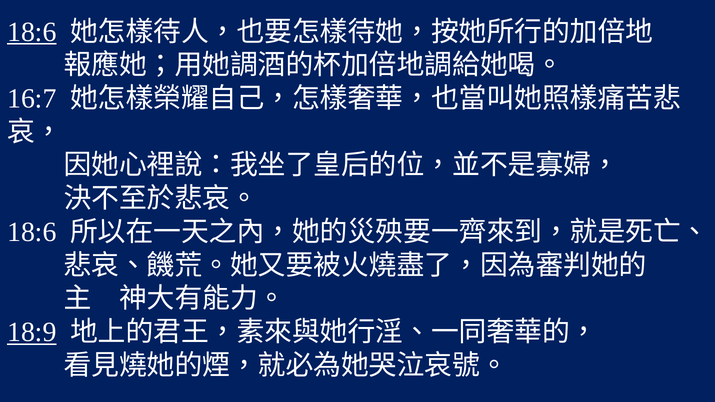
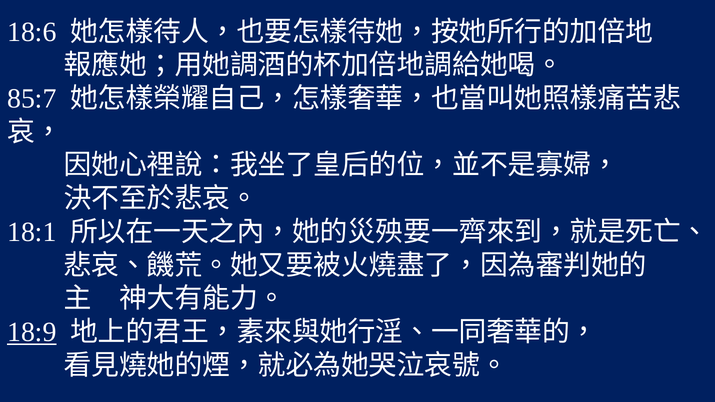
18:6 at (32, 32) underline: present -> none
16:7: 16:7 -> 85:7
18:6 at (32, 232): 18:6 -> 18:1
